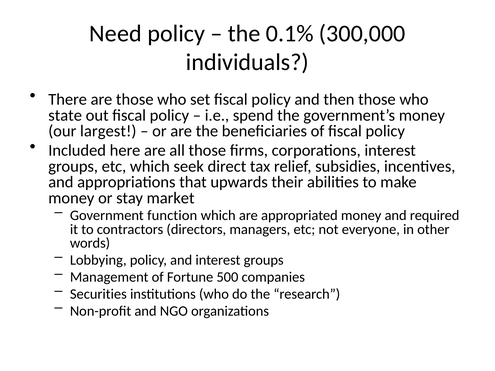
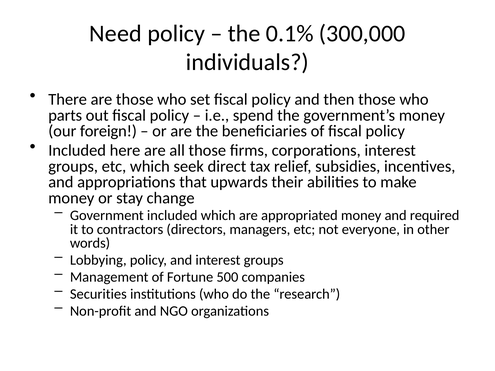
state: state -> parts
largest: largest -> foreign
market: market -> change
Government function: function -> included
